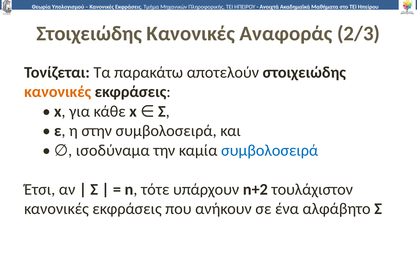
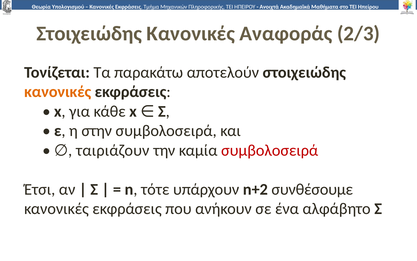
ισοδύναμα: ισοδύναμα -> ταιριάζουν
συμβολοσειρά at (270, 150) colour: blue -> red
τουλάχιστον: τουλάχιστον -> συνθέσουμε
